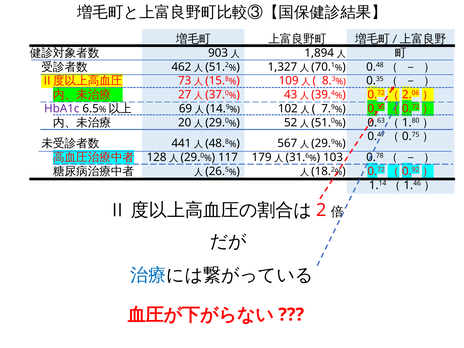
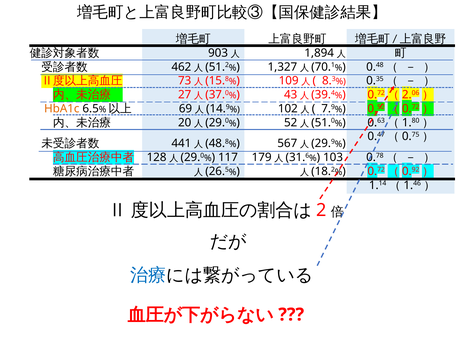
HbA1c colour: purple -> orange
